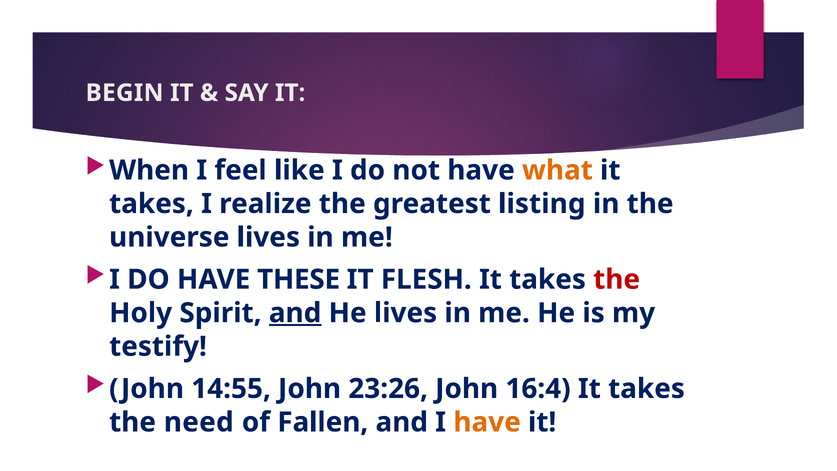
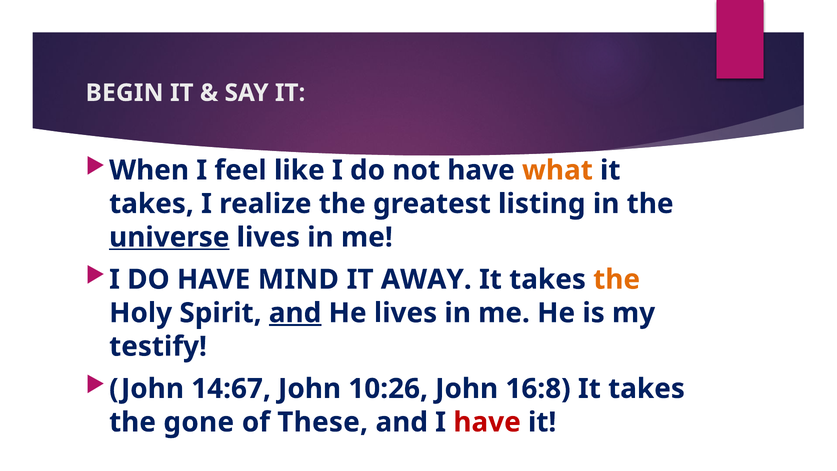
universe underline: none -> present
THESE: THESE -> MIND
FLESH: FLESH -> AWAY
the at (617, 279) colour: red -> orange
14:55: 14:55 -> 14:67
23:26: 23:26 -> 10:26
16:4: 16:4 -> 16:8
need: need -> gone
Fallen: Fallen -> These
have at (487, 422) colour: orange -> red
